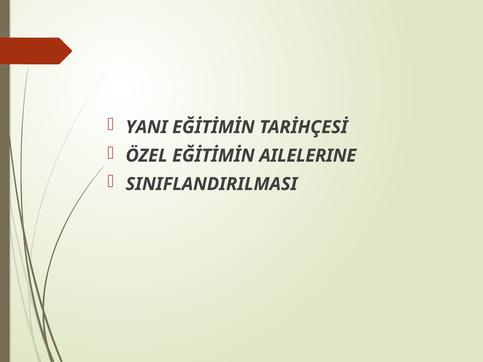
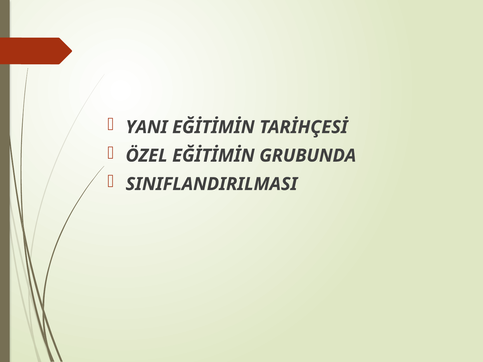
AILELERINE: AILELERINE -> GRUBUNDA
